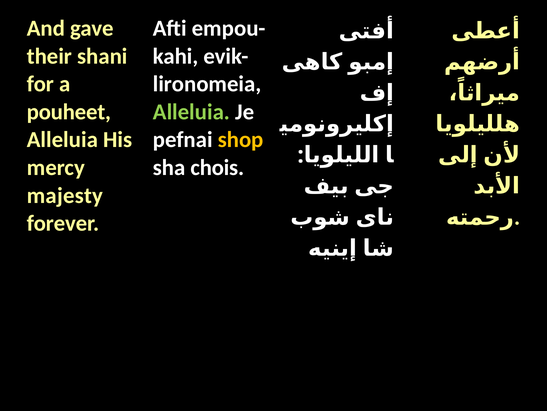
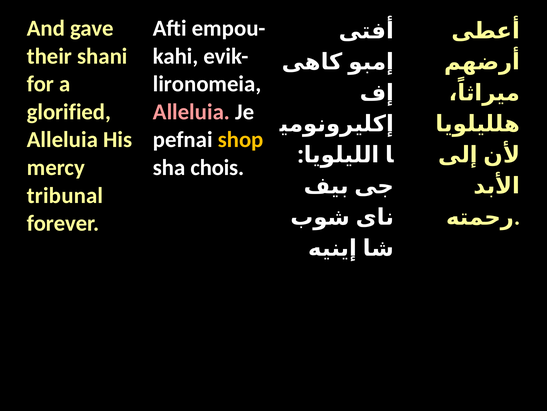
pouheet: pouheet -> glorified
Alleluia at (191, 112) colour: light green -> pink
majesty: majesty -> tribunal
